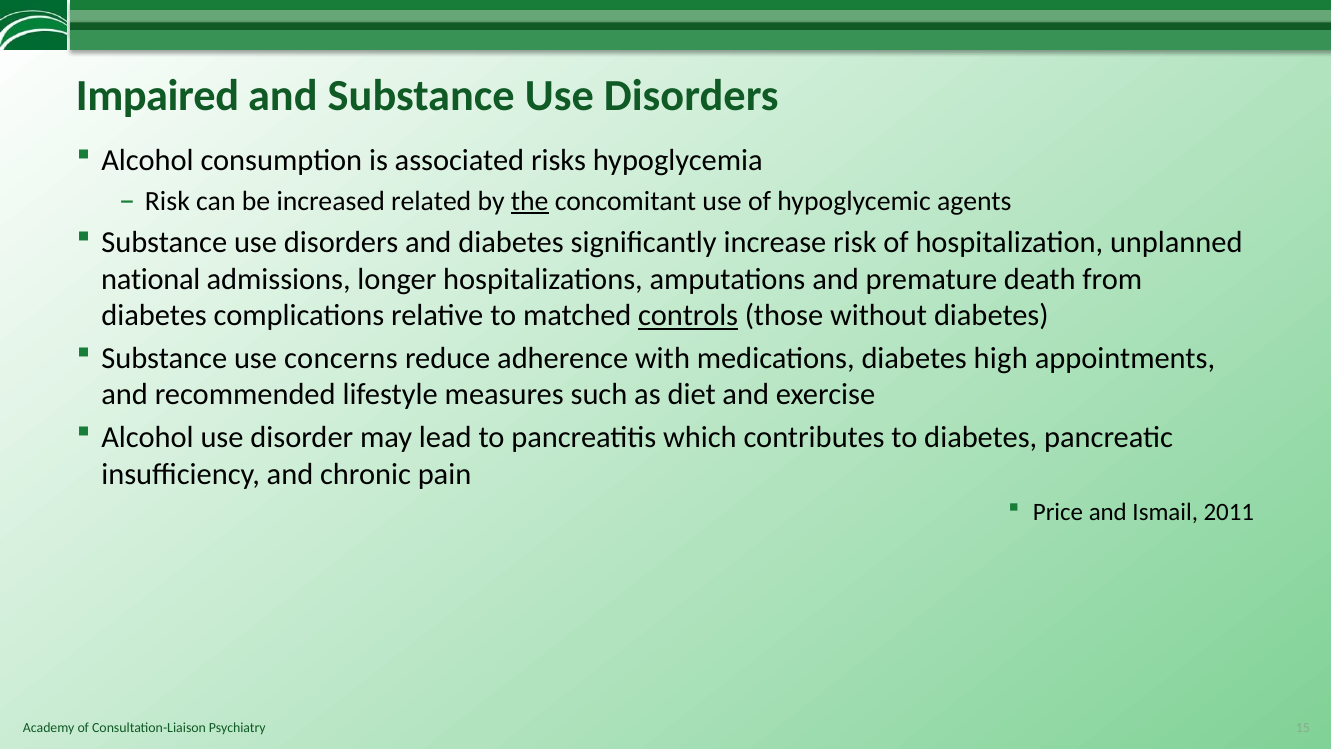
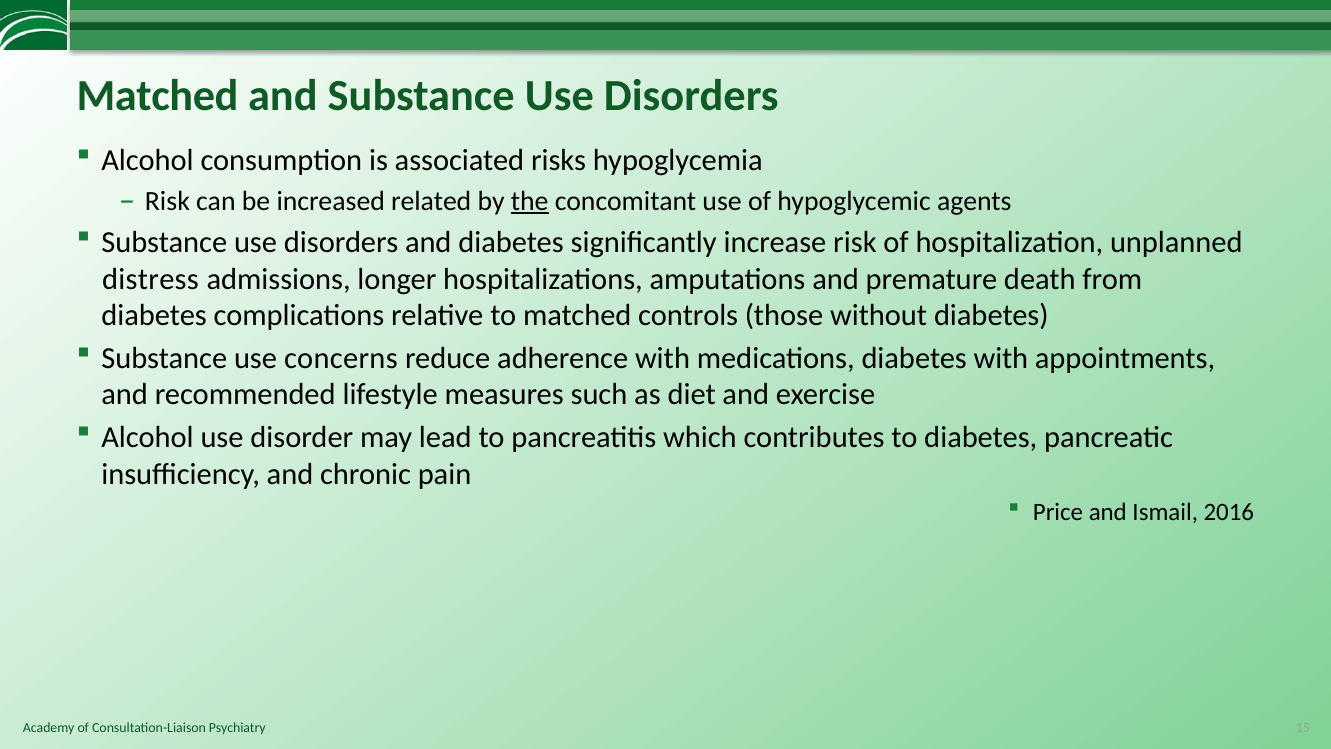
Impaired at (157, 95): Impaired -> Matched
national: national -> distress
controls underline: present -> none
diabetes high: high -> with
2011: 2011 -> 2016
